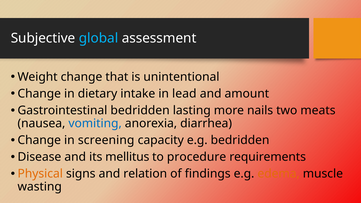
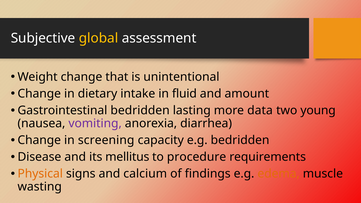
global colour: light blue -> yellow
lead: lead -> fluid
nails: nails -> data
meats: meats -> young
vomiting colour: blue -> purple
relation: relation -> calcium
